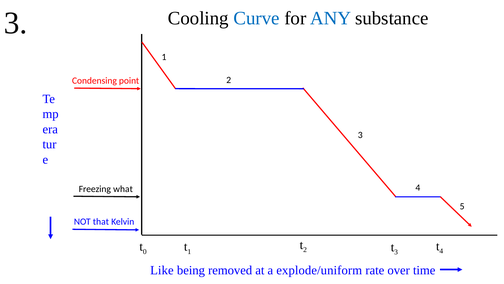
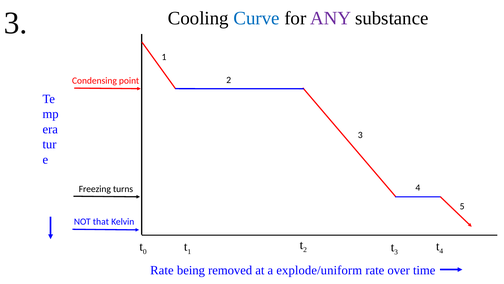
ANY colour: blue -> purple
what: what -> turns
Like at (162, 270): Like -> Rate
